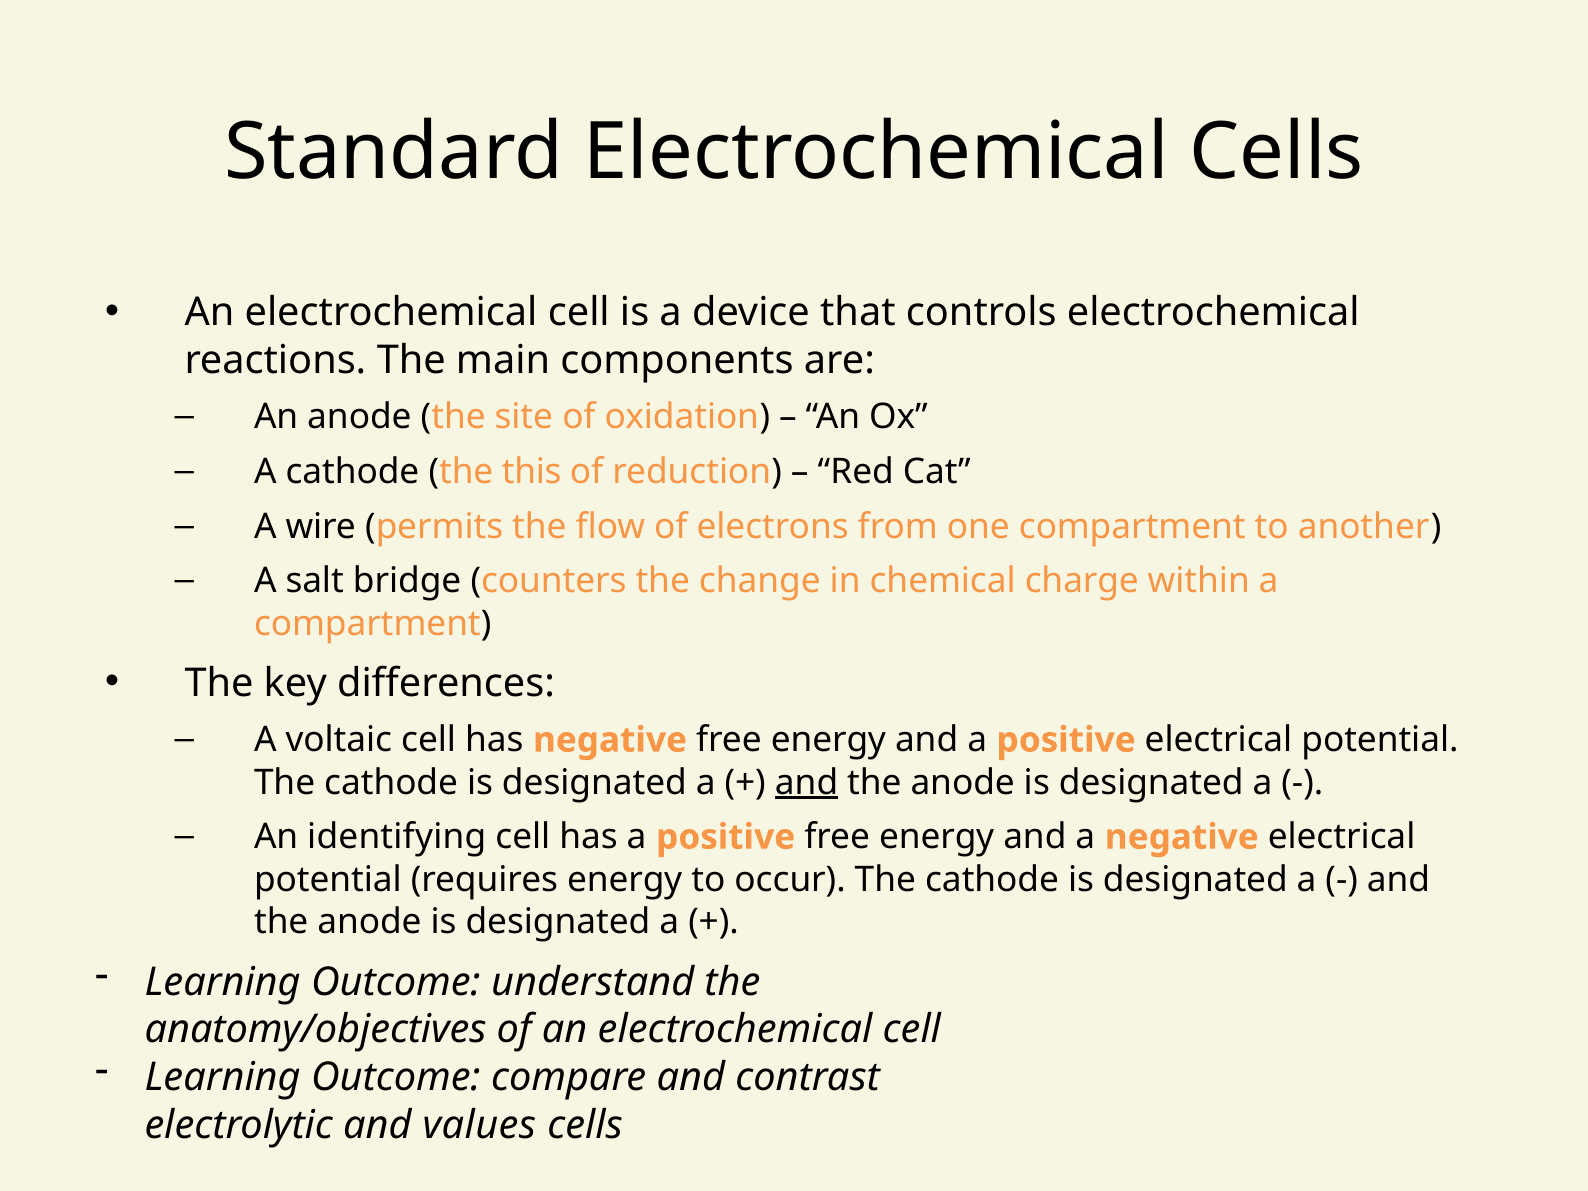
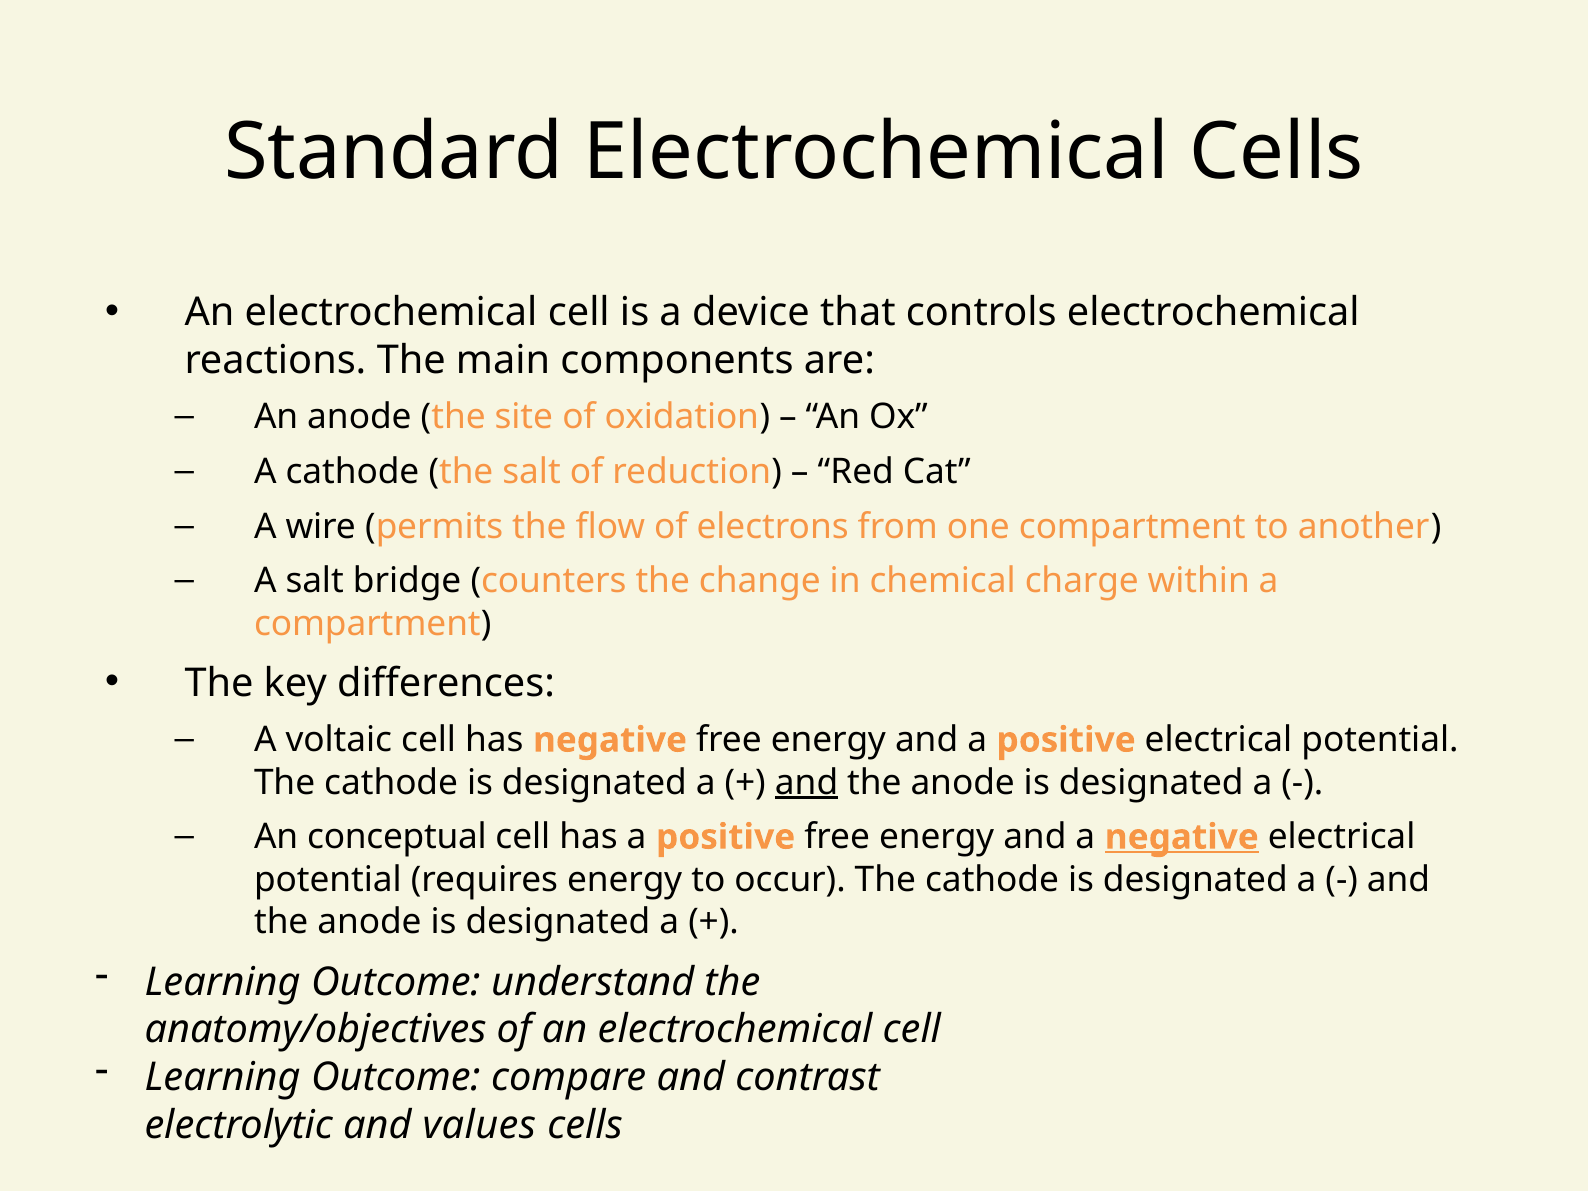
the this: this -> salt
identifying: identifying -> conceptual
negative at (1182, 837) underline: none -> present
